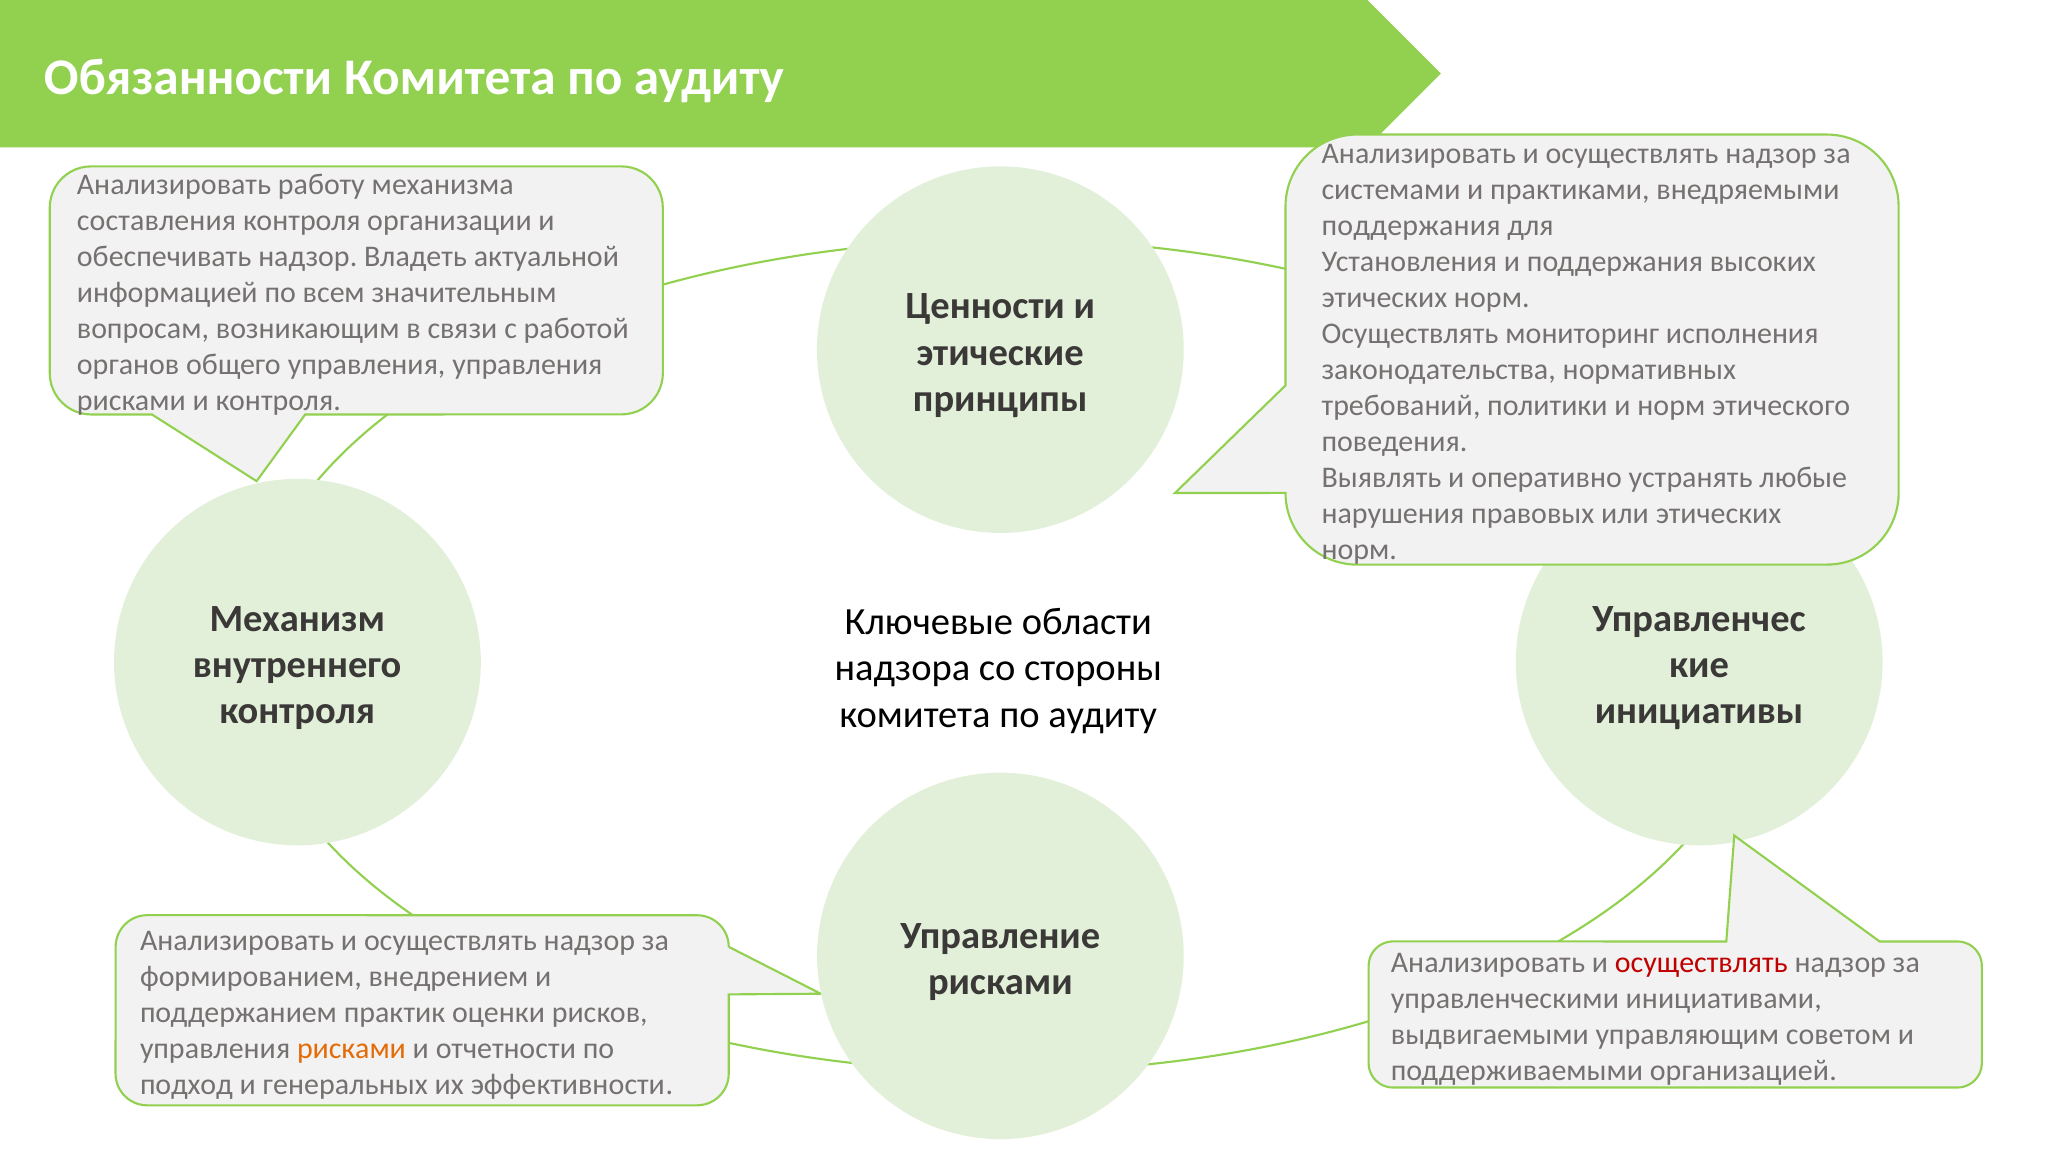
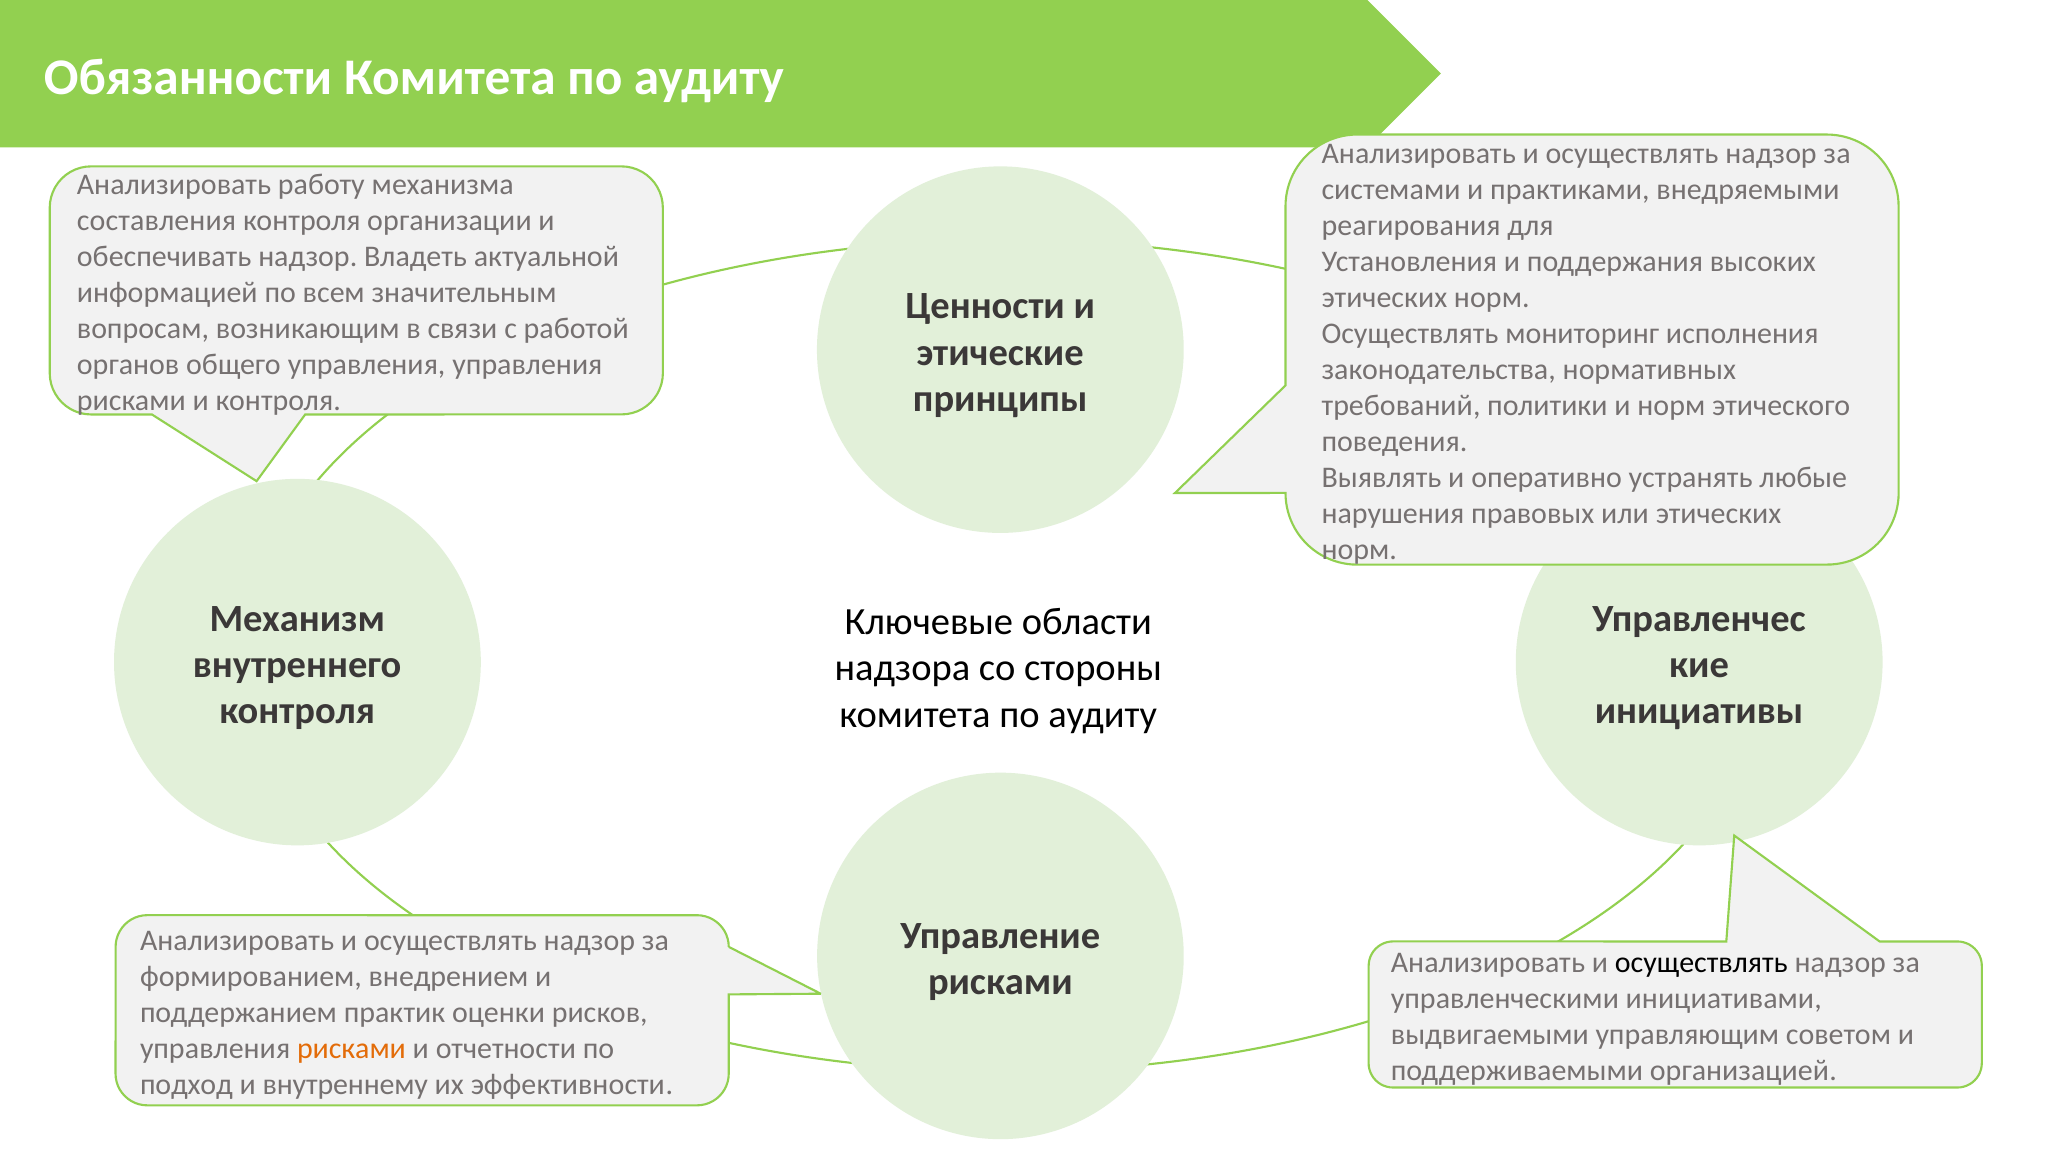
поддержания at (1411, 226): поддержания -> реагирования
осуществлять at (1701, 963) colour: red -> black
генеральных: генеральных -> внутреннему
